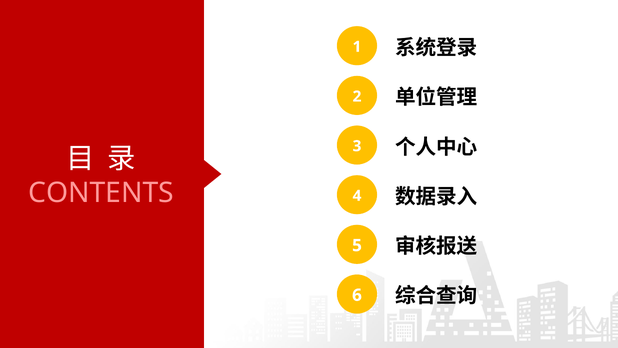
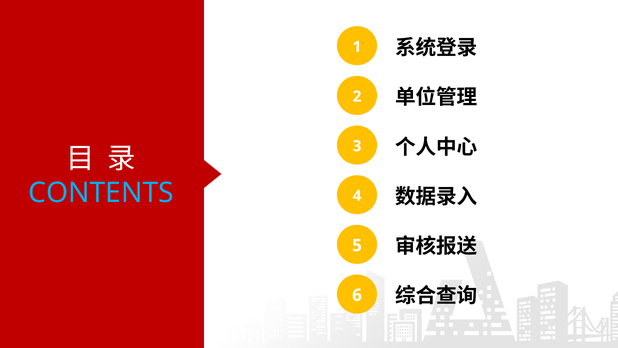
CONTENTS colour: pink -> light blue
